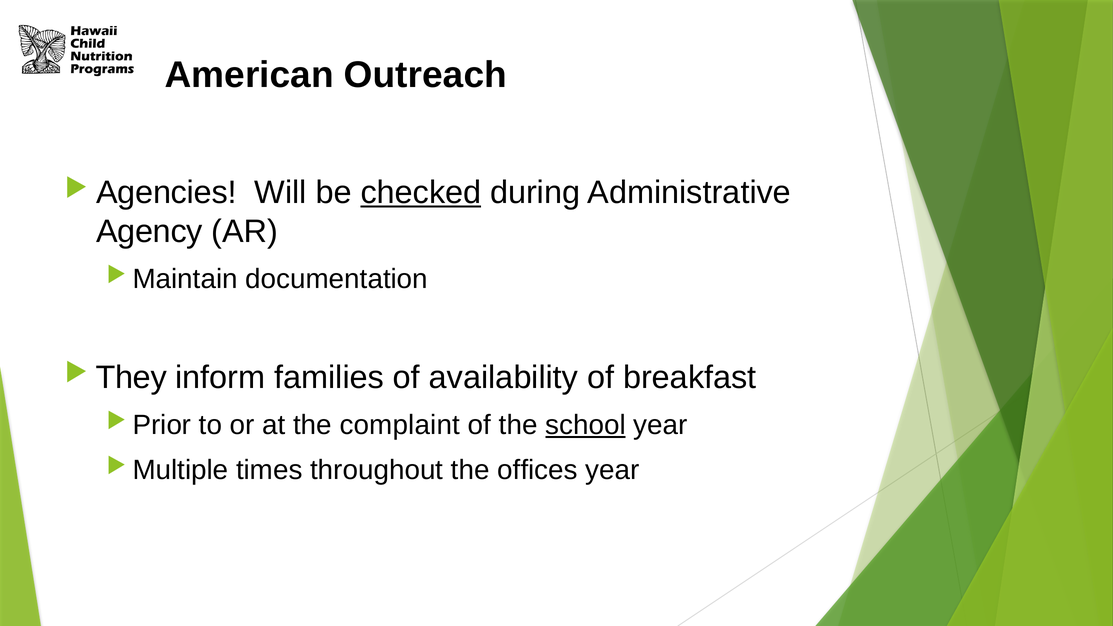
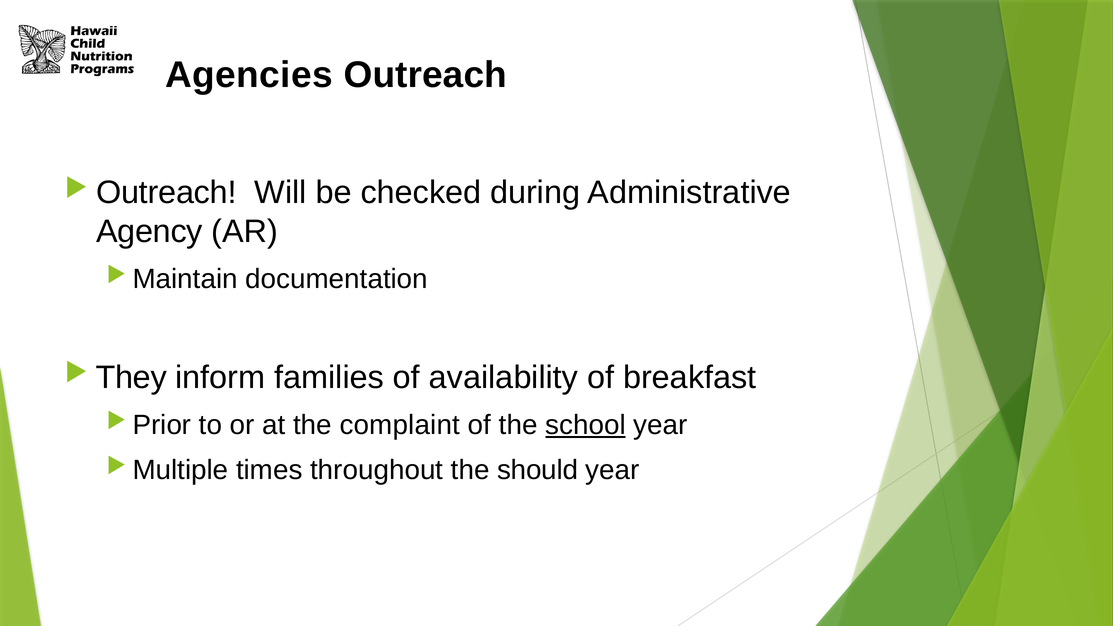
American: American -> Agencies
Agencies at (166, 193): Agencies -> Outreach
checked underline: present -> none
offices: offices -> should
